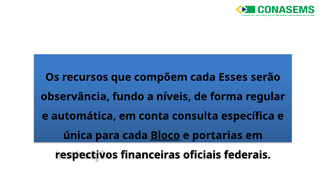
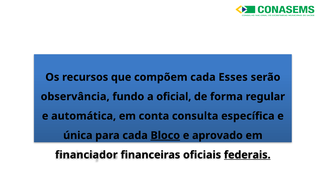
níveis: níveis -> oficial
portarias: portarias -> aprovado
respectivos: respectivos -> financiador
federais underline: none -> present
